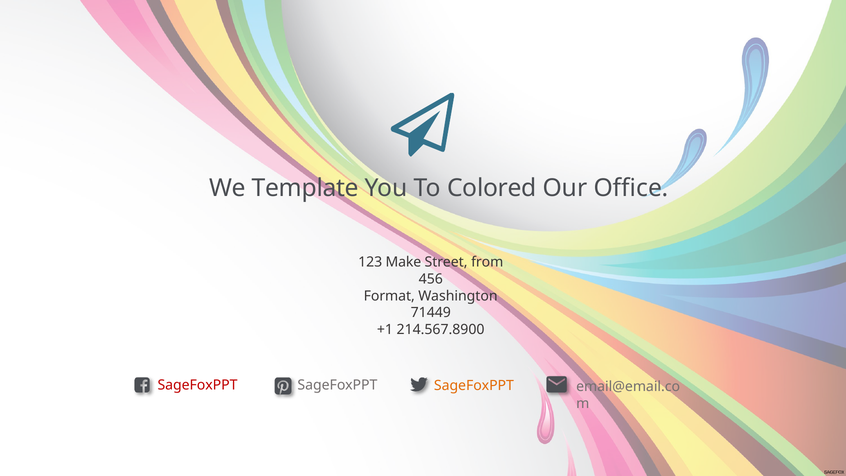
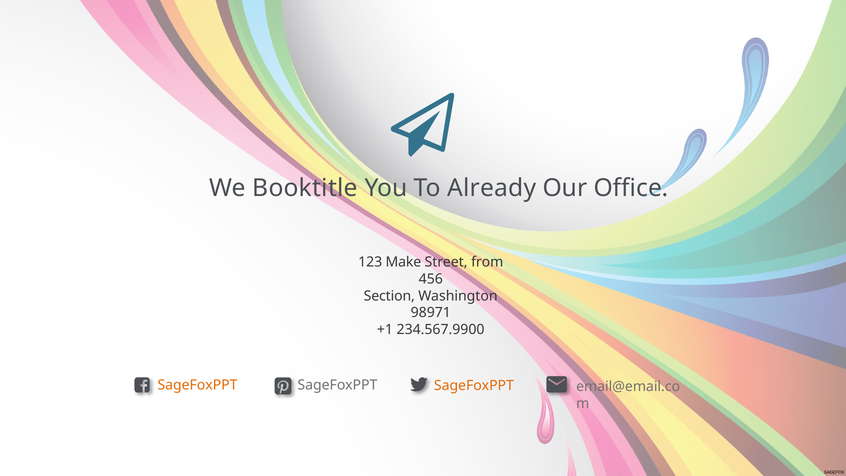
Template: Template -> Booktitle
Colored: Colored -> Already
Format: Format -> Section
71449: 71449 -> 98971
214.567.8900: 214.567.8900 -> 234.567.9900
SageFoxPPT at (198, 385) colour: red -> orange
